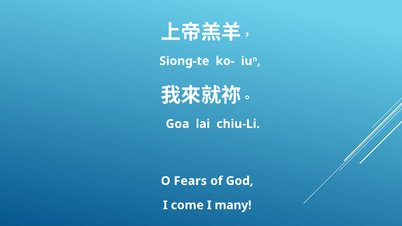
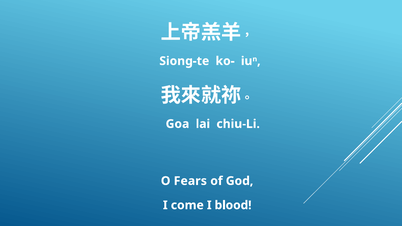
many: many -> blood
